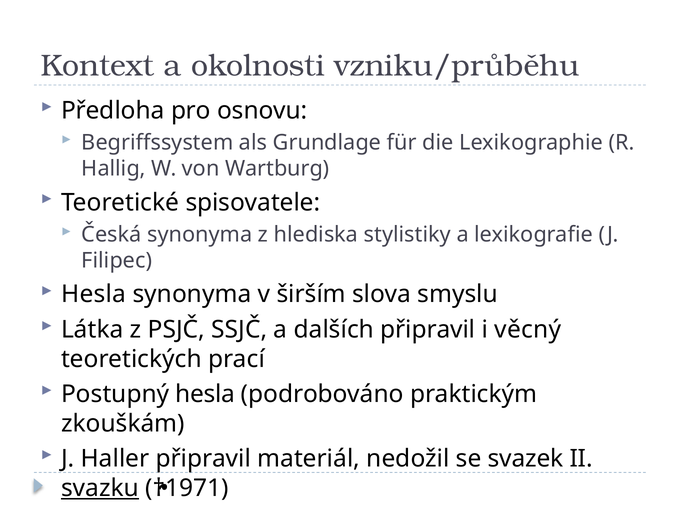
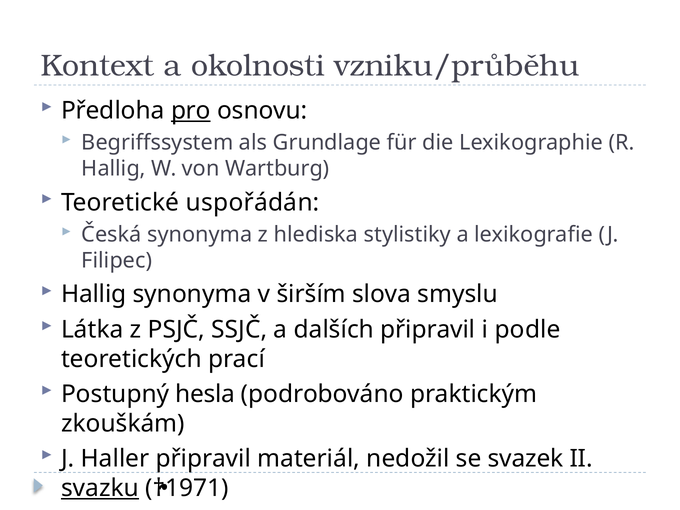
pro underline: none -> present
spisovatele: spisovatele -> uspořádán
Hesla at (94, 294): Hesla -> Hallig
věcný: věcný -> podle
